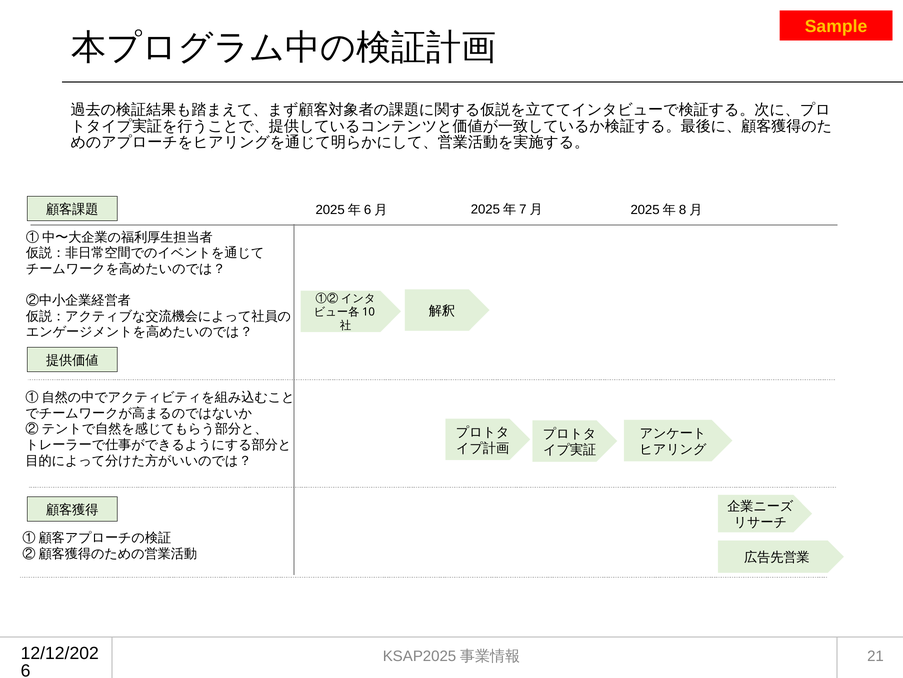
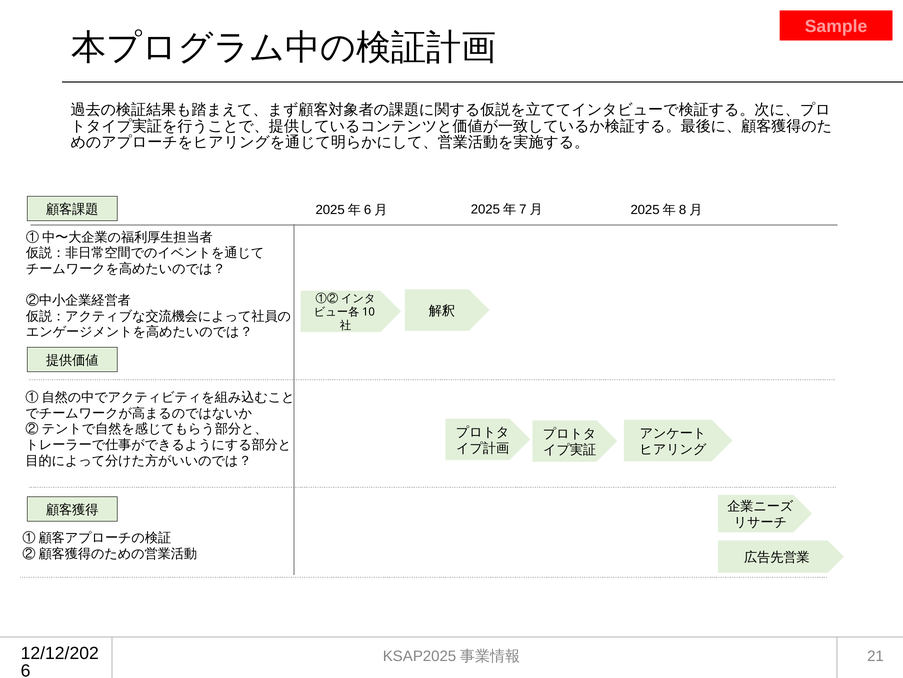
Sample colour: yellow -> pink
